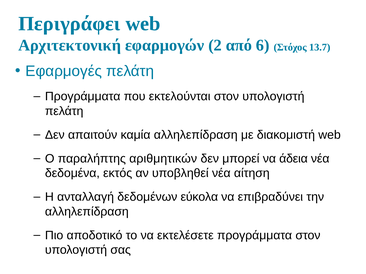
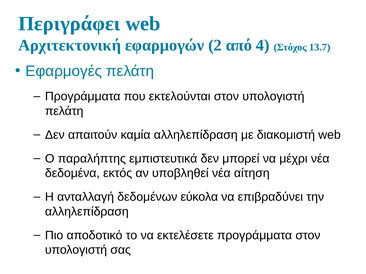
6: 6 -> 4
αριθμητικών: αριθμητικών -> εμπιστευτικά
άδεια: άδεια -> μέχρι
